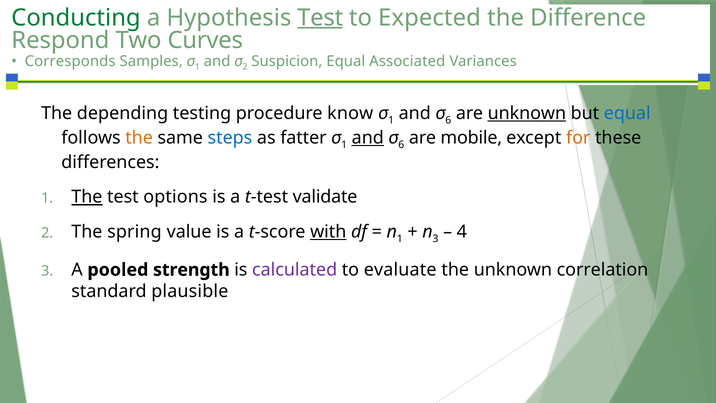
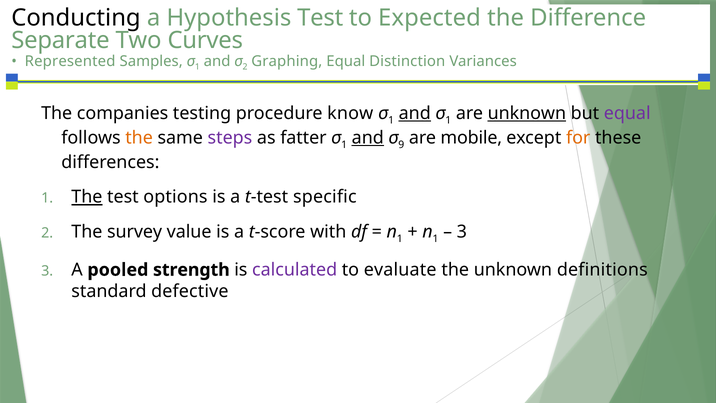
Conducting colour: green -> black
Test at (320, 18) underline: present -> none
Respond: Respond -> Separate
Corresponds: Corresponds -> Represented
Suspicion: Suspicion -> Graphing
Associated: Associated -> Distinction
depending: depending -> companies
and at (415, 113) underline: none -> present
6 at (448, 120): 6 -> 1
equal at (627, 113) colour: blue -> purple
steps colour: blue -> purple
6 at (401, 145): 6 -> 9
validate: validate -> specific
spring: spring -> survey
with underline: present -> none
3 at (436, 239): 3 -> 1
4 at (462, 232): 4 -> 3
correlation: correlation -> definitions
plausible: plausible -> defective
